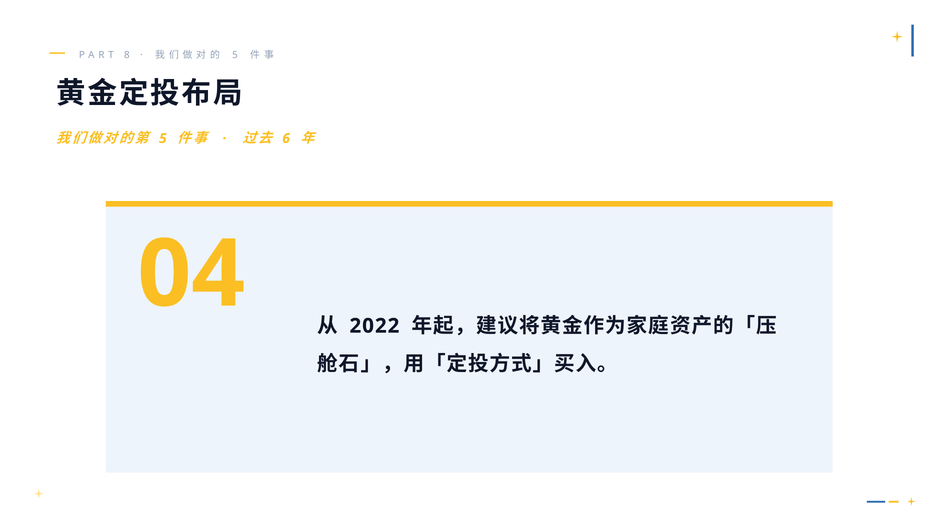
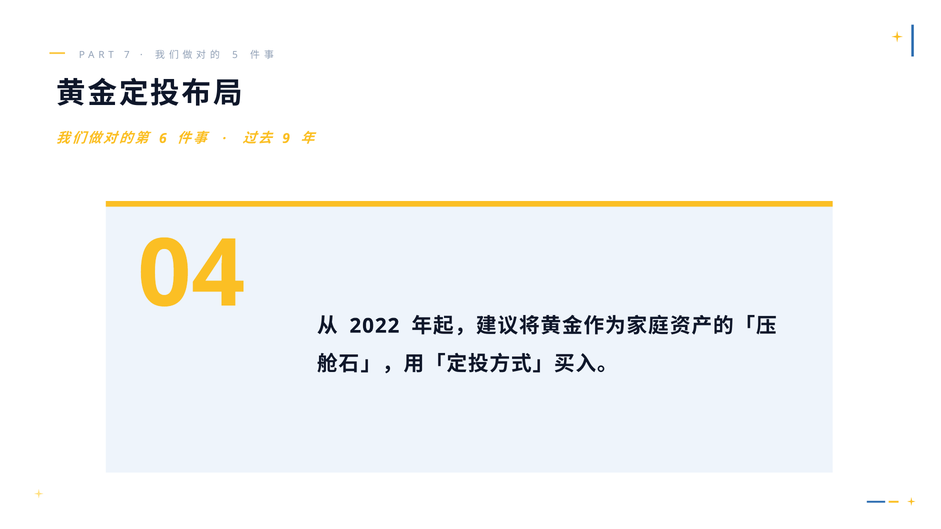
8: 8 -> 7
5 at (163, 139): 5 -> 6
6: 6 -> 9
